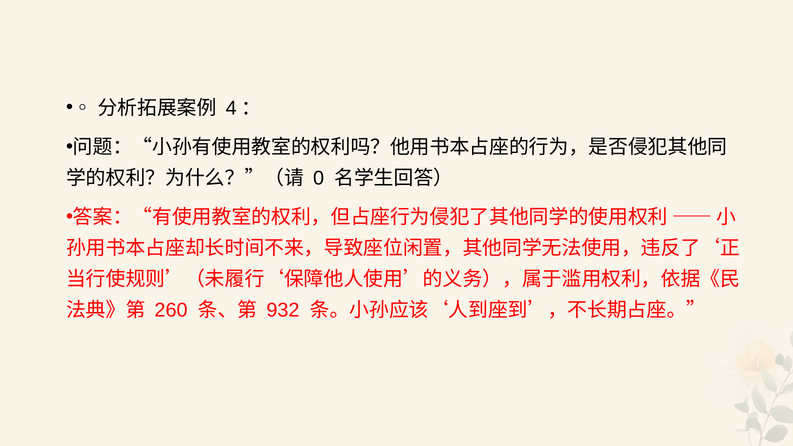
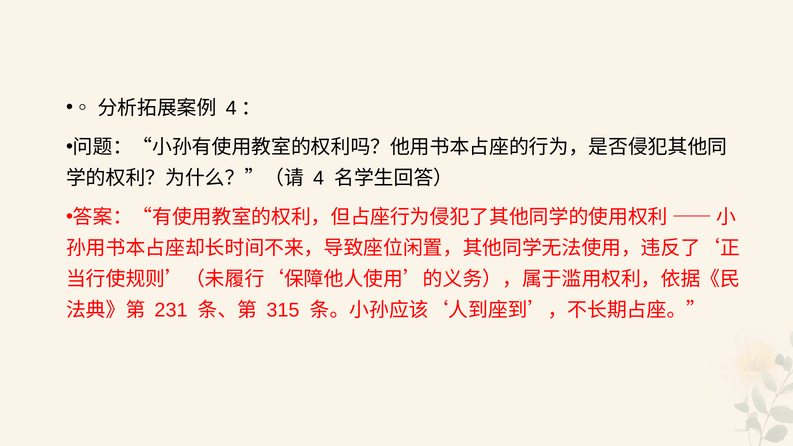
0: 0 -> 4
260: 260 -> 231
932: 932 -> 315
